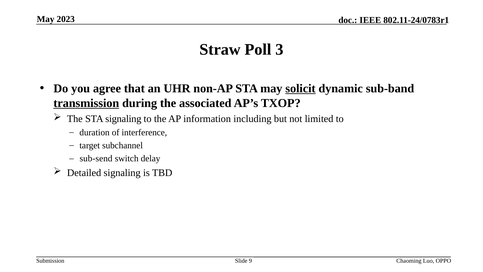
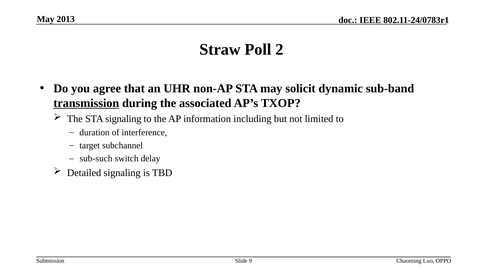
2023: 2023 -> 2013
3: 3 -> 2
solicit underline: present -> none
sub-send: sub-send -> sub-such
